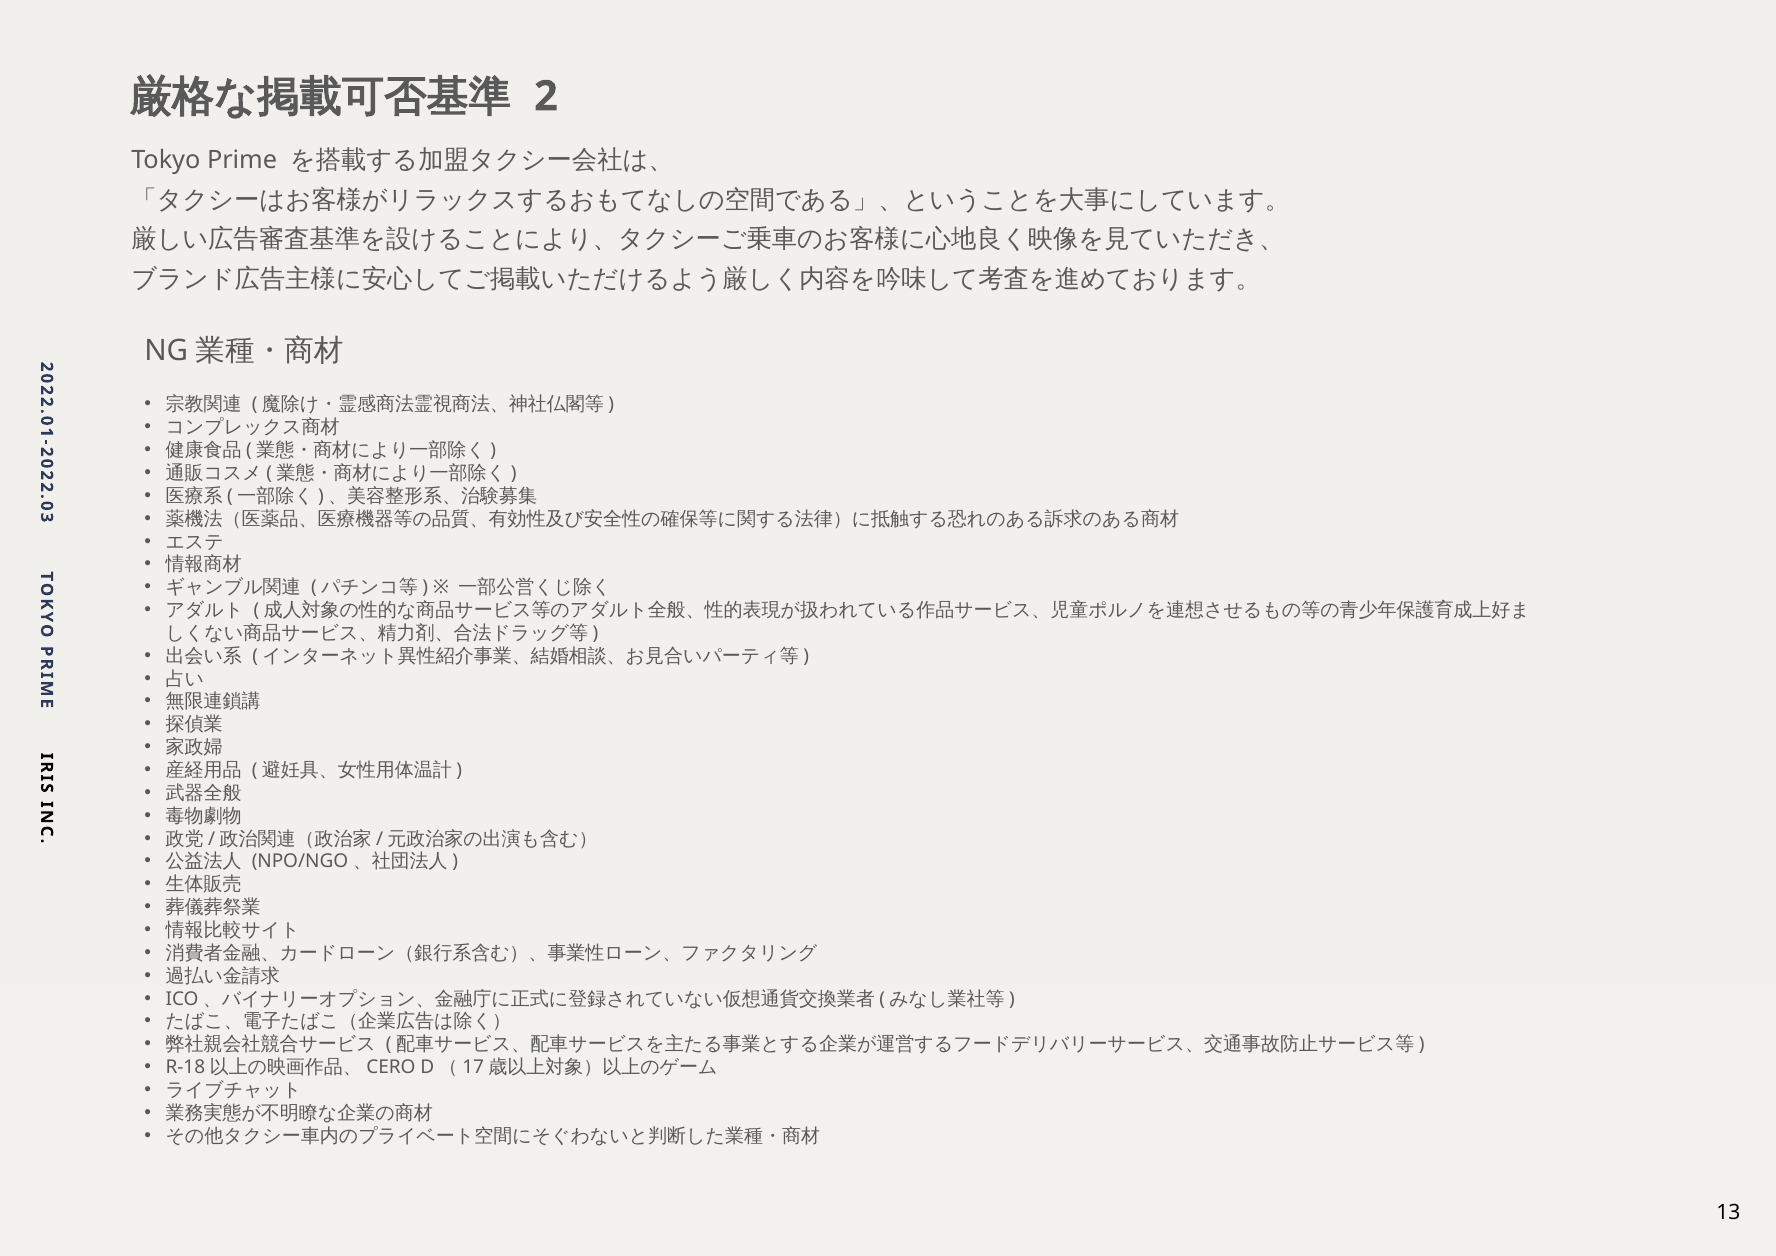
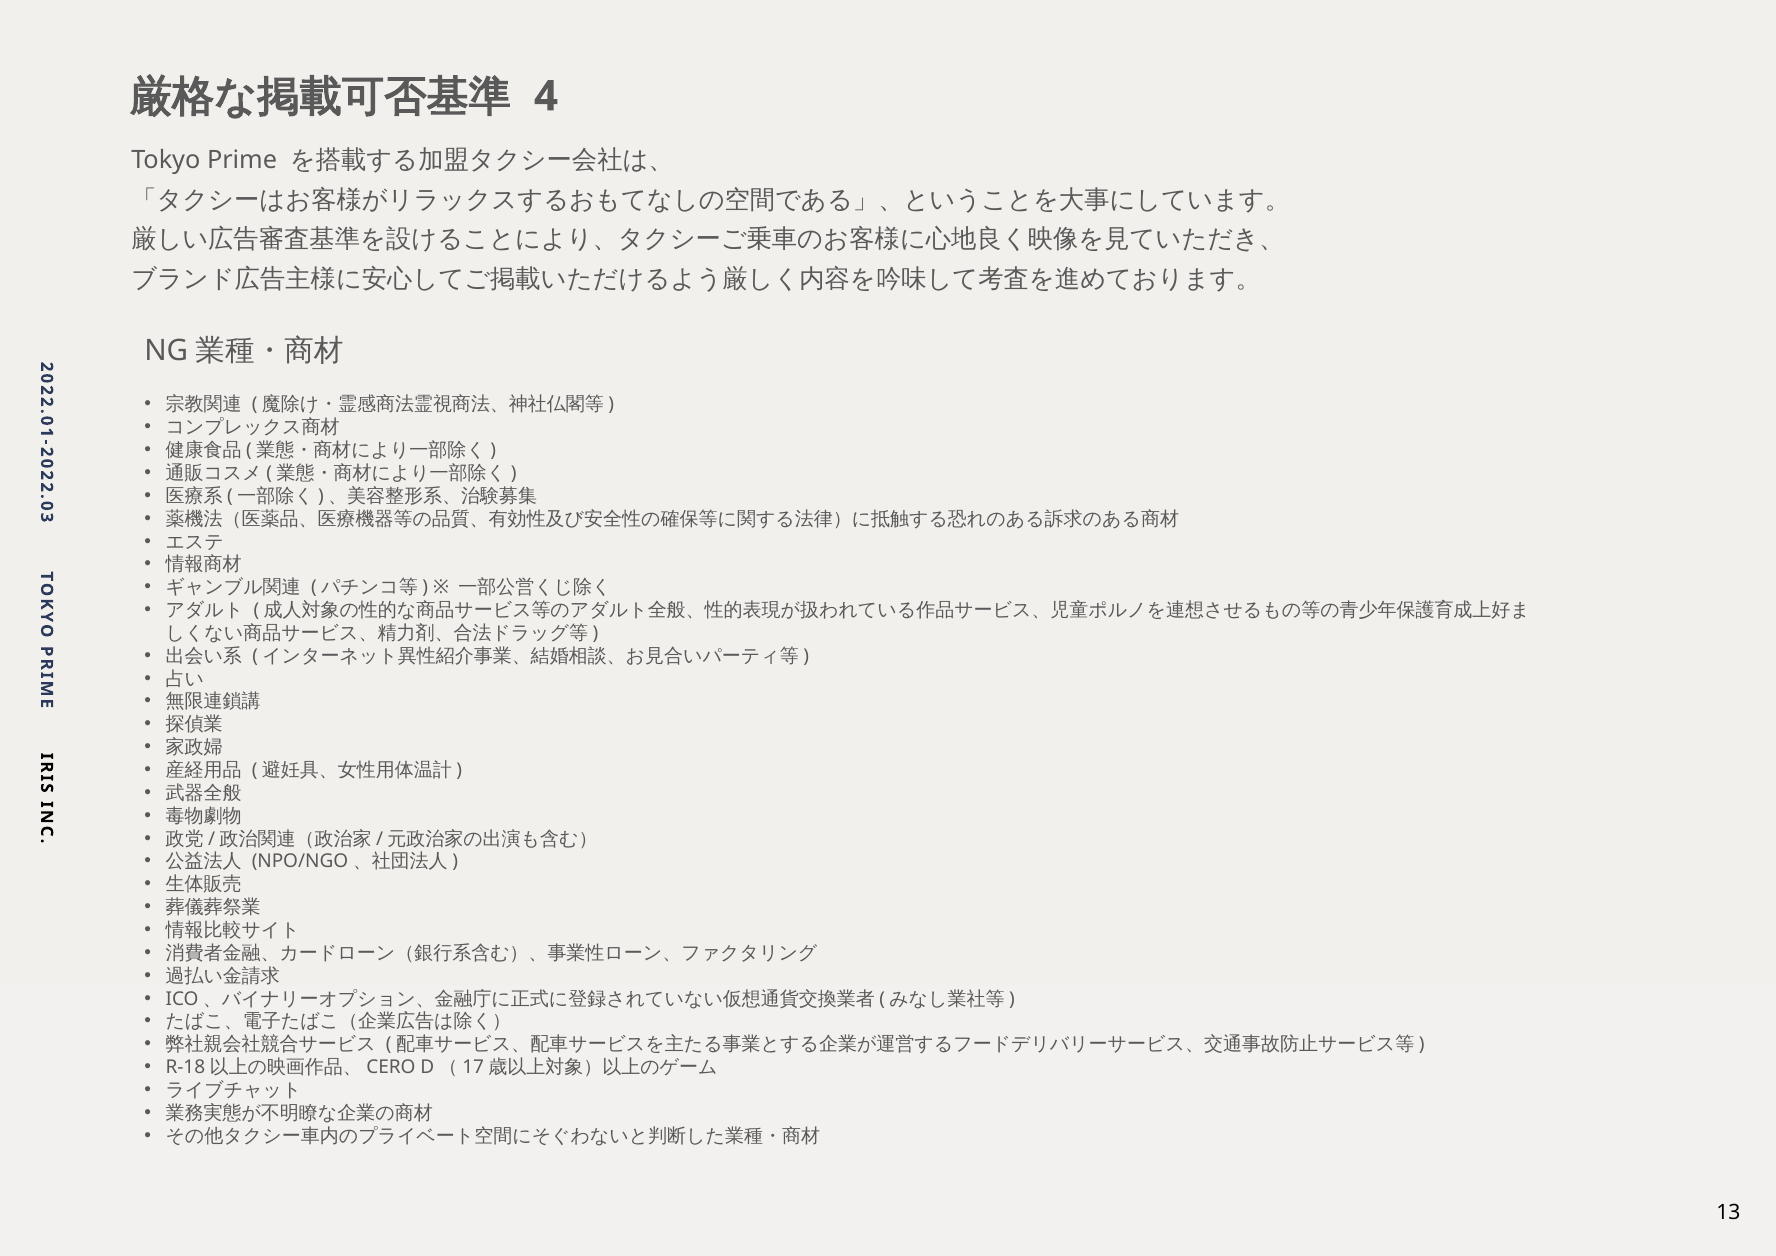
2 at (546, 96): 2 -> 4
